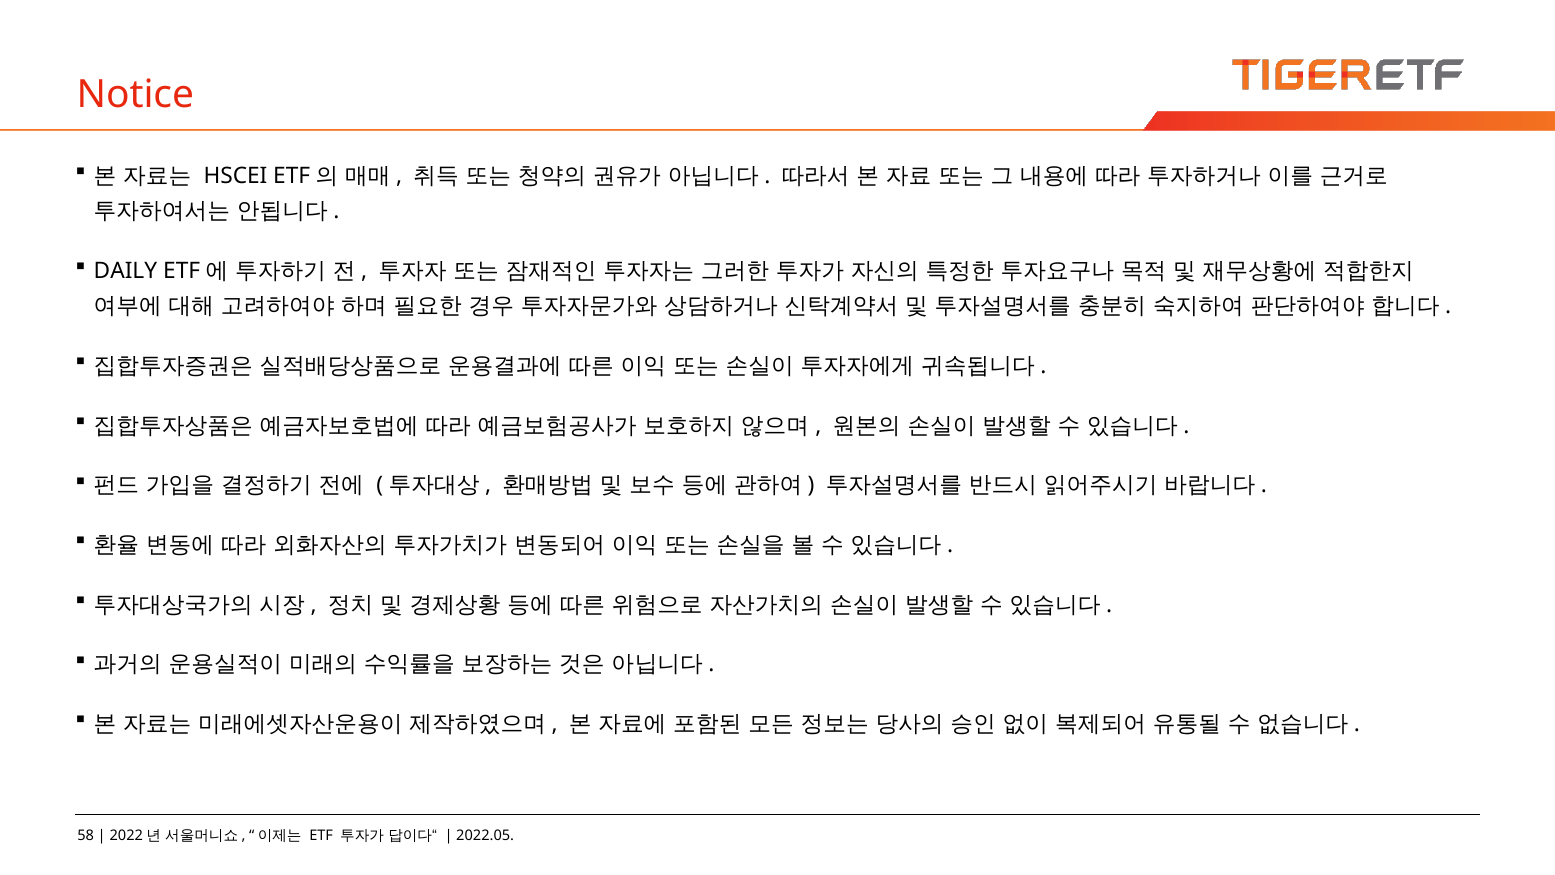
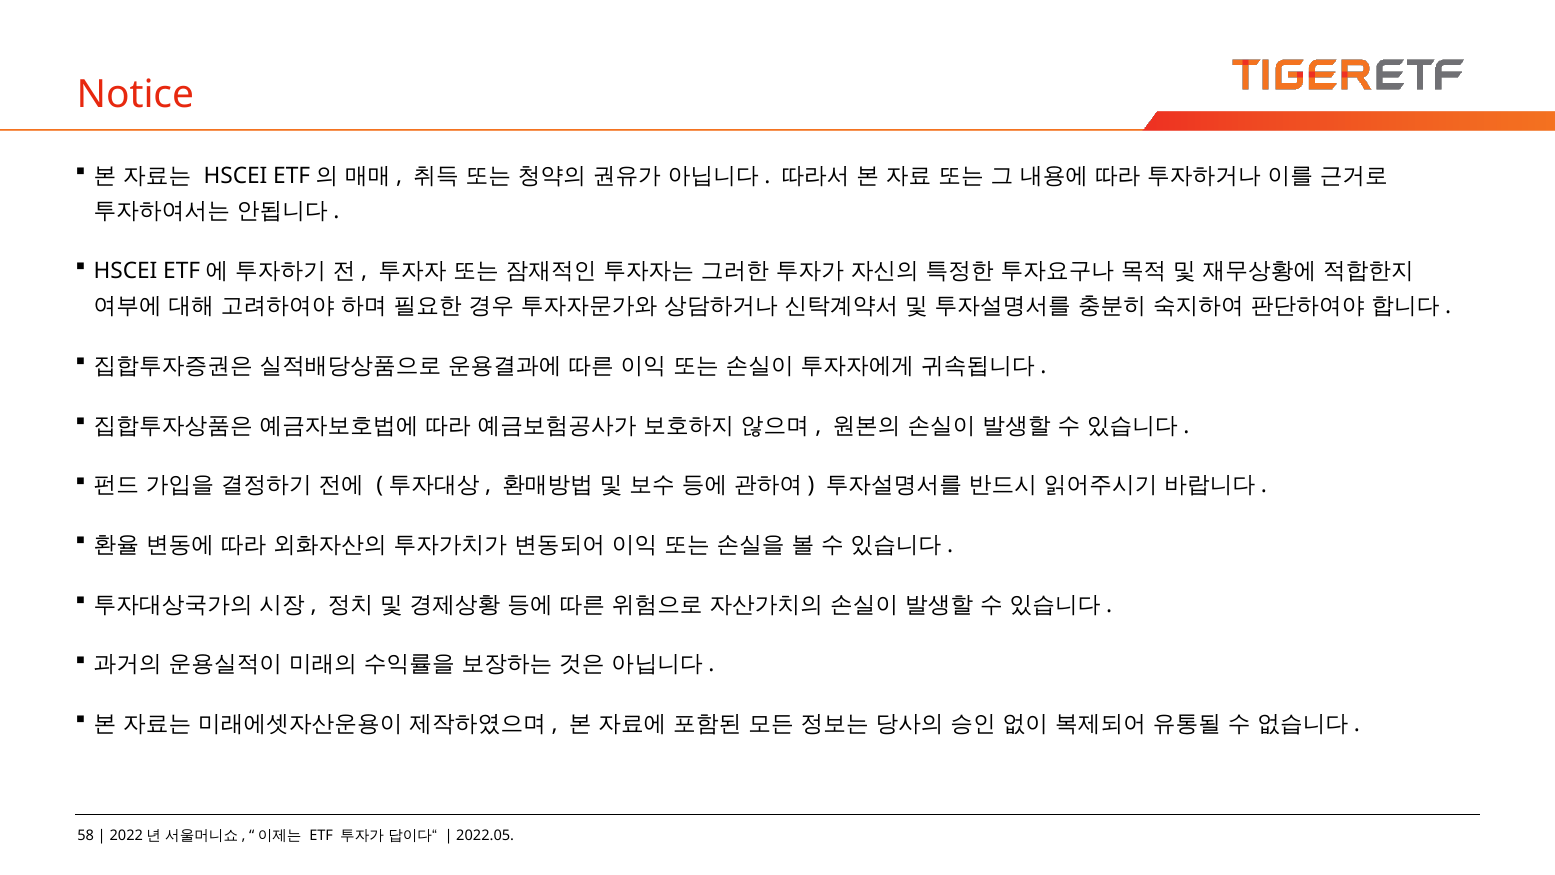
DAILY at (125, 271): DAILY -> HSCEI
